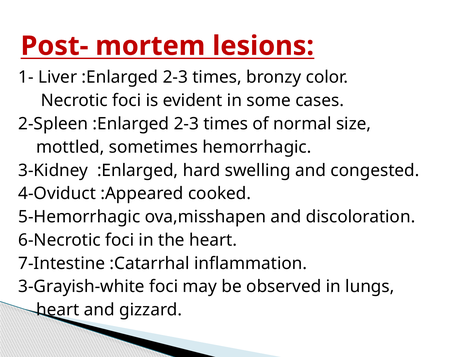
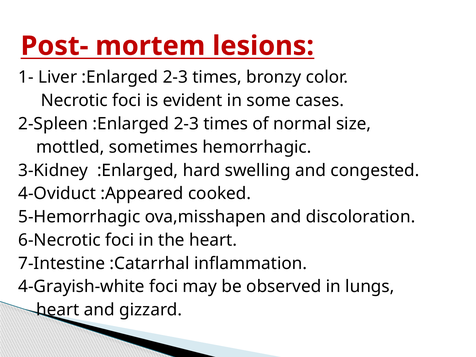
3-Grayish-white: 3-Grayish-white -> 4-Grayish-white
